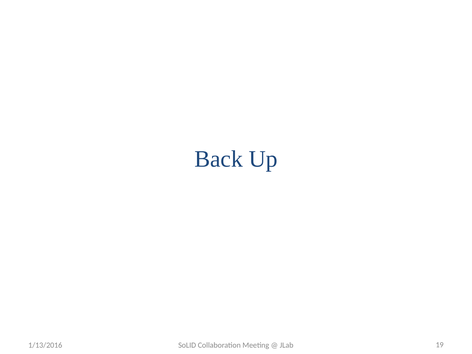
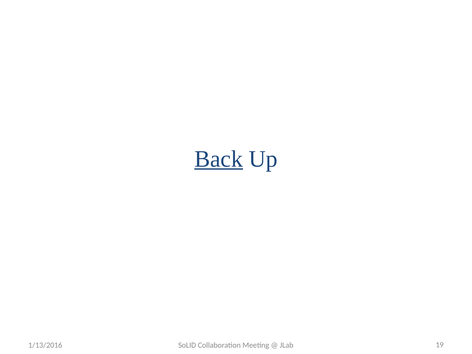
Back underline: none -> present
